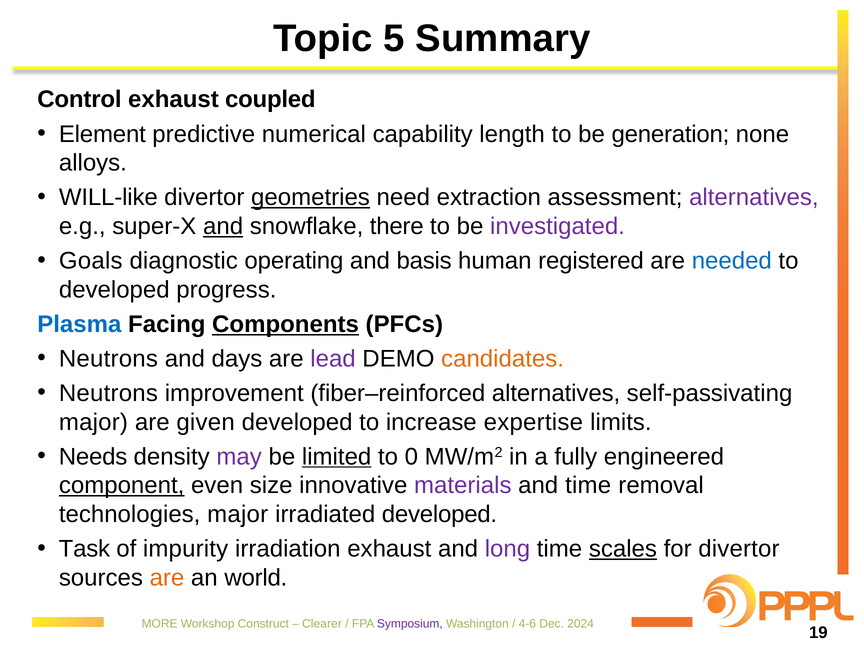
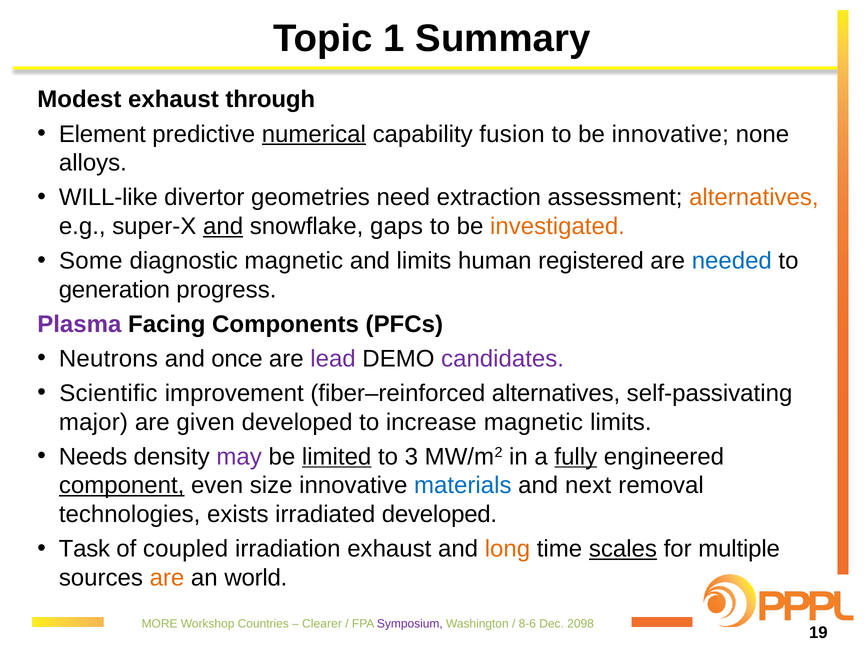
5: 5 -> 1
Control: Control -> Modest
coupled: coupled -> through
numerical underline: none -> present
length: length -> fusion
be generation: generation -> innovative
geometries underline: present -> none
alternatives at (754, 197) colour: purple -> orange
there: there -> gaps
investigated colour: purple -> orange
Goals: Goals -> Some
diagnostic operating: operating -> magnetic
and basis: basis -> limits
developed at (114, 290): developed -> generation
Plasma colour: blue -> purple
Components underline: present -> none
days: days -> once
candidates colour: orange -> purple
Neutrons at (108, 393): Neutrons -> Scientific
increase expertise: expertise -> magnetic
0: 0 -> 3
fully underline: none -> present
materials colour: purple -> blue
and time: time -> next
technologies major: major -> exists
impurity: impurity -> coupled
long colour: purple -> orange
for divertor: divertor -> multiple
Construct: Construct -> Countries
4-6: 4-6 -> 8-6
2024: 2024 -> 2098
